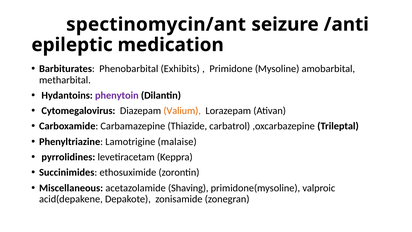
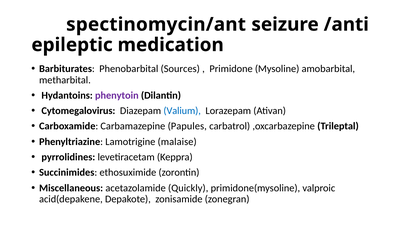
Exhibits: Exhibits -> Sources
Valium colour: orange -> blue
Thiazide: Thiazide -> Papules
Shaving: Shaving -> Quickly
